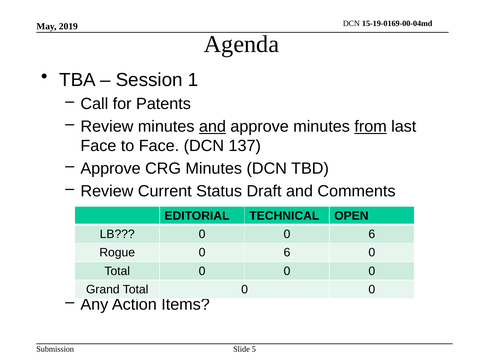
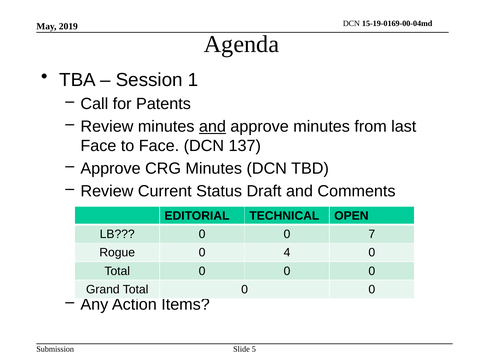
from underline: present -> none
0 0 6: 6 -> 7
Rogue 0 6: 6 -> 4
